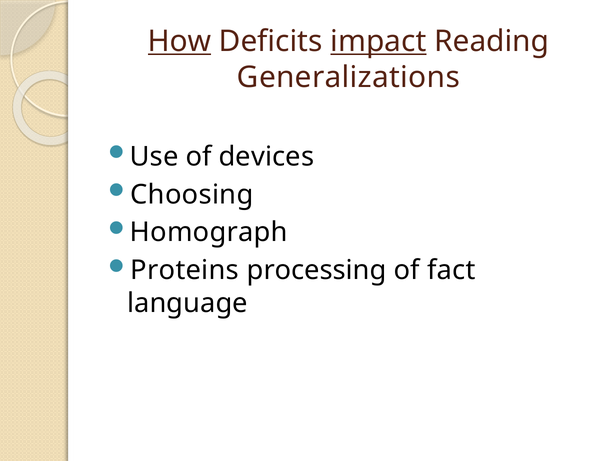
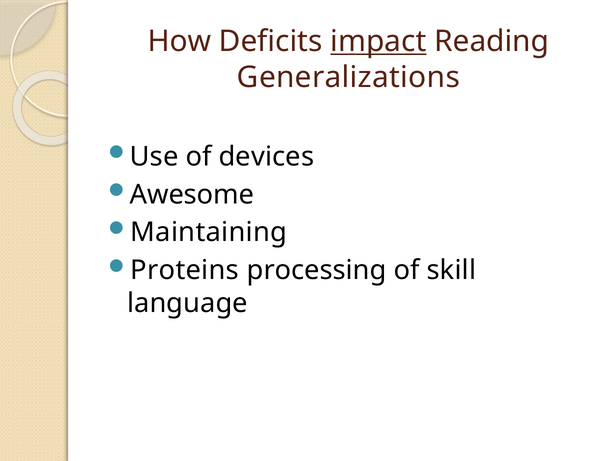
How underline: present -> none
Choosing: Choosing -> Awesome
Homograph: Homograph -> Maintaining
fact: fact -> skill
